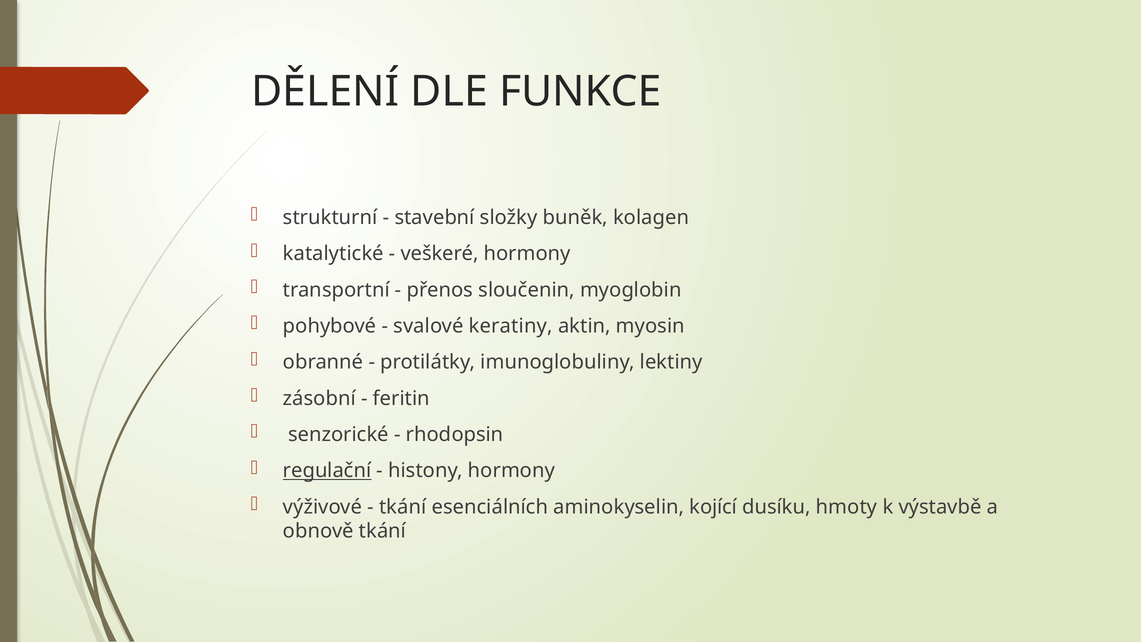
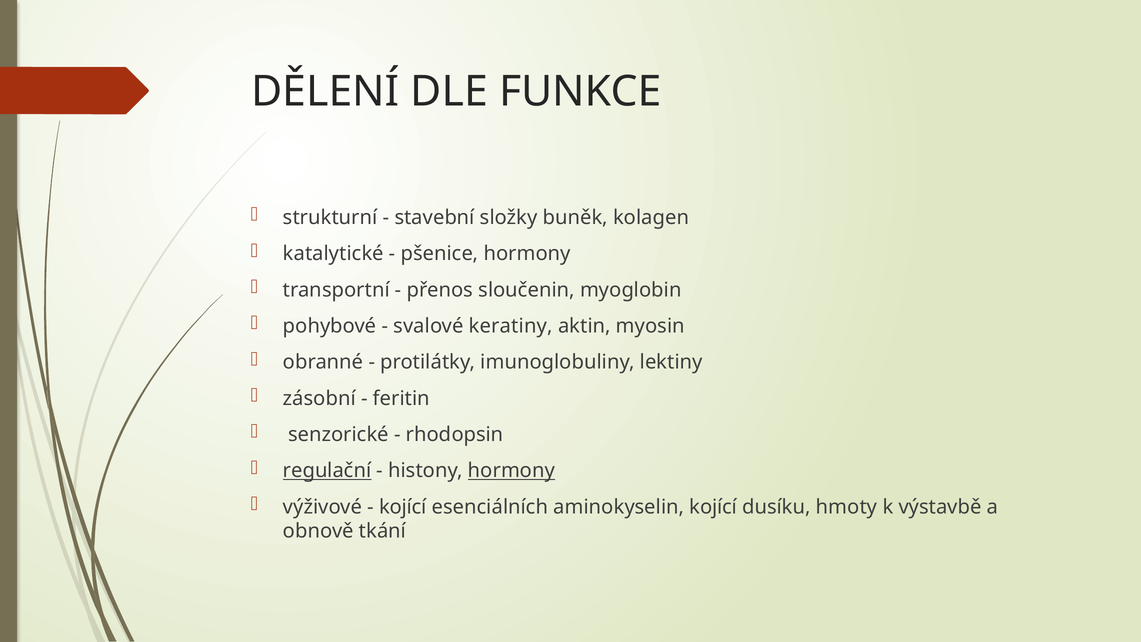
veškeré: veškeré -> pšenice
hormony at (511, 471) underline: none -> present
tkání at (403, 507): tkání -> kojící
